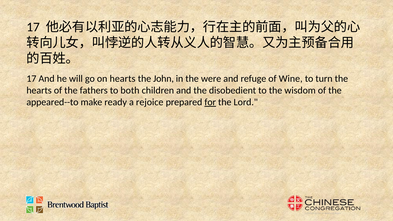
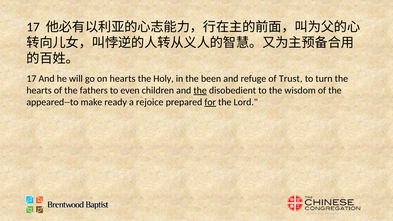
John: John -> Holy
were: were -> been
Wine: Wine -> Trust
both: both -> even
the at (200, 90) underline: none -> present
